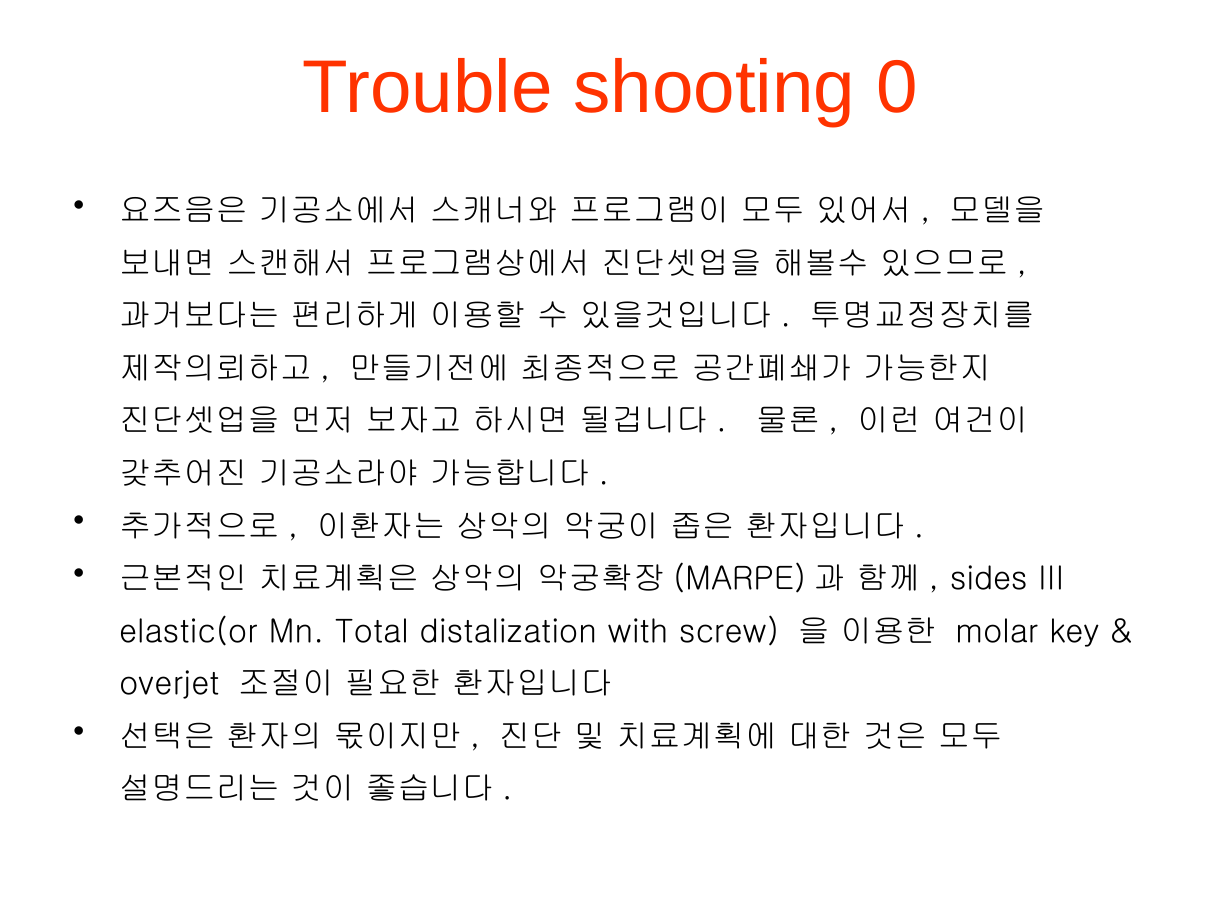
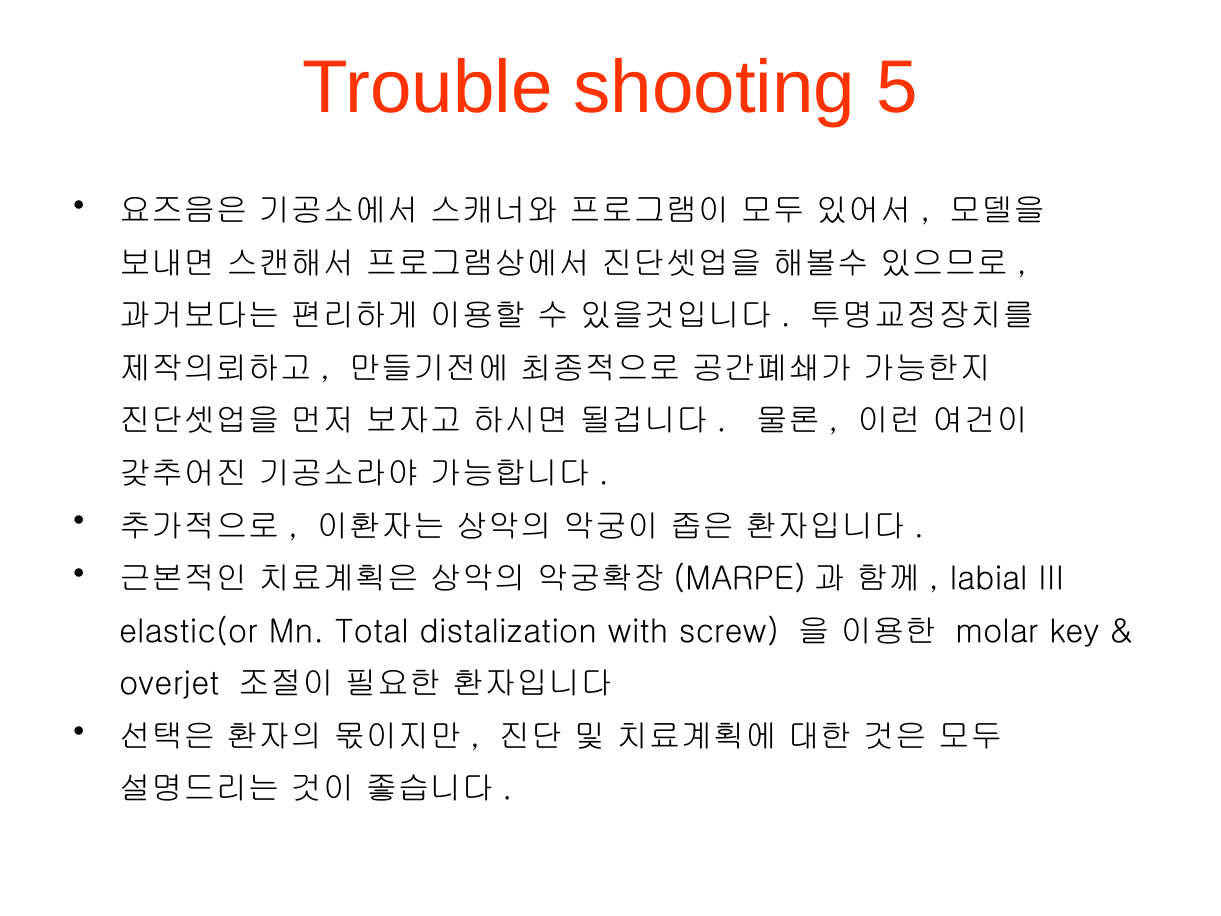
0: 0 -> 5
sides: sides -> labial
